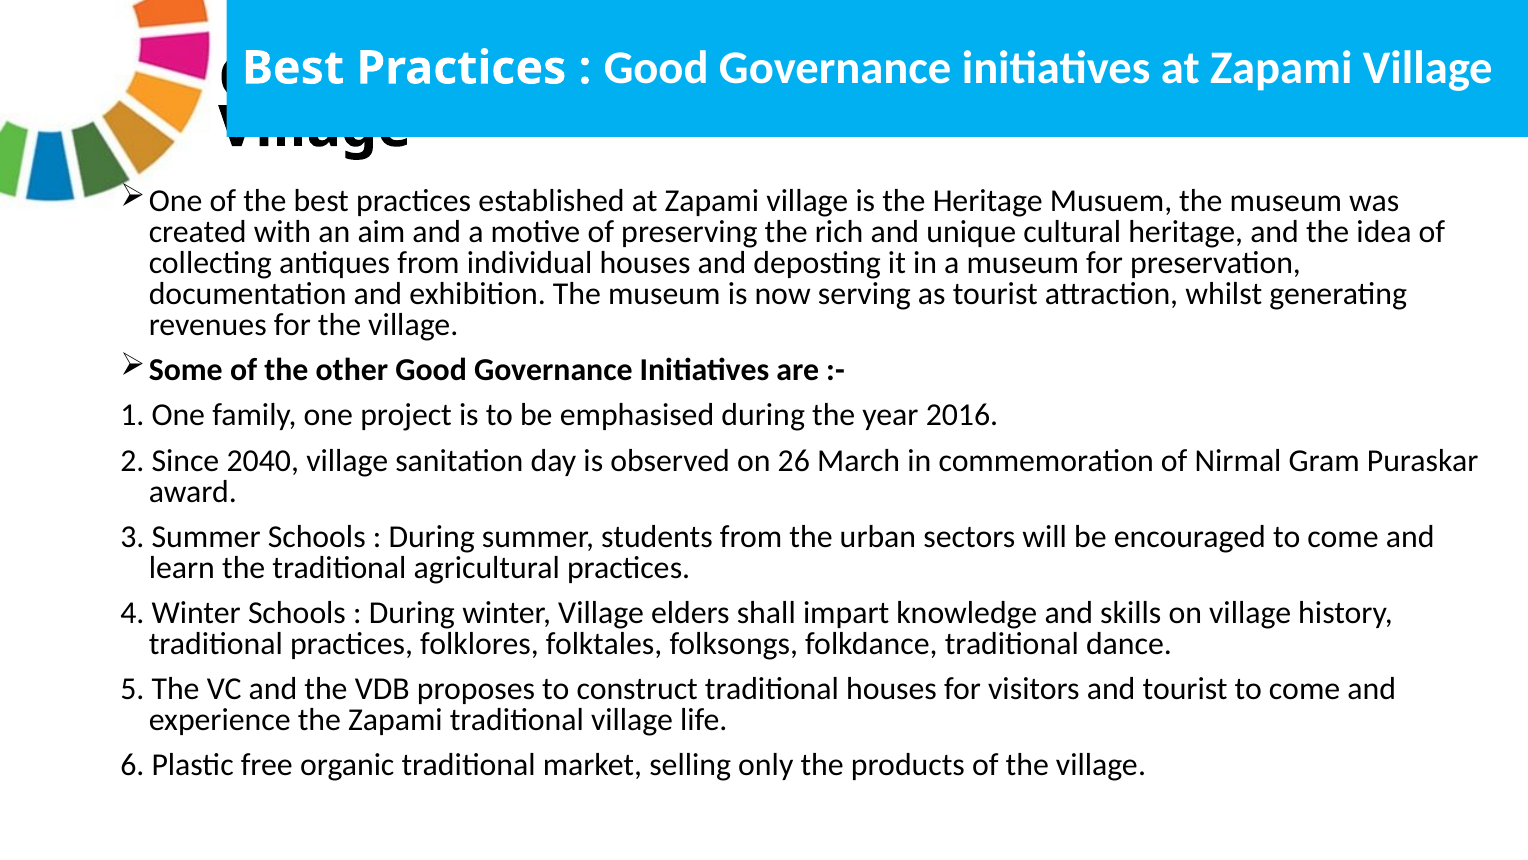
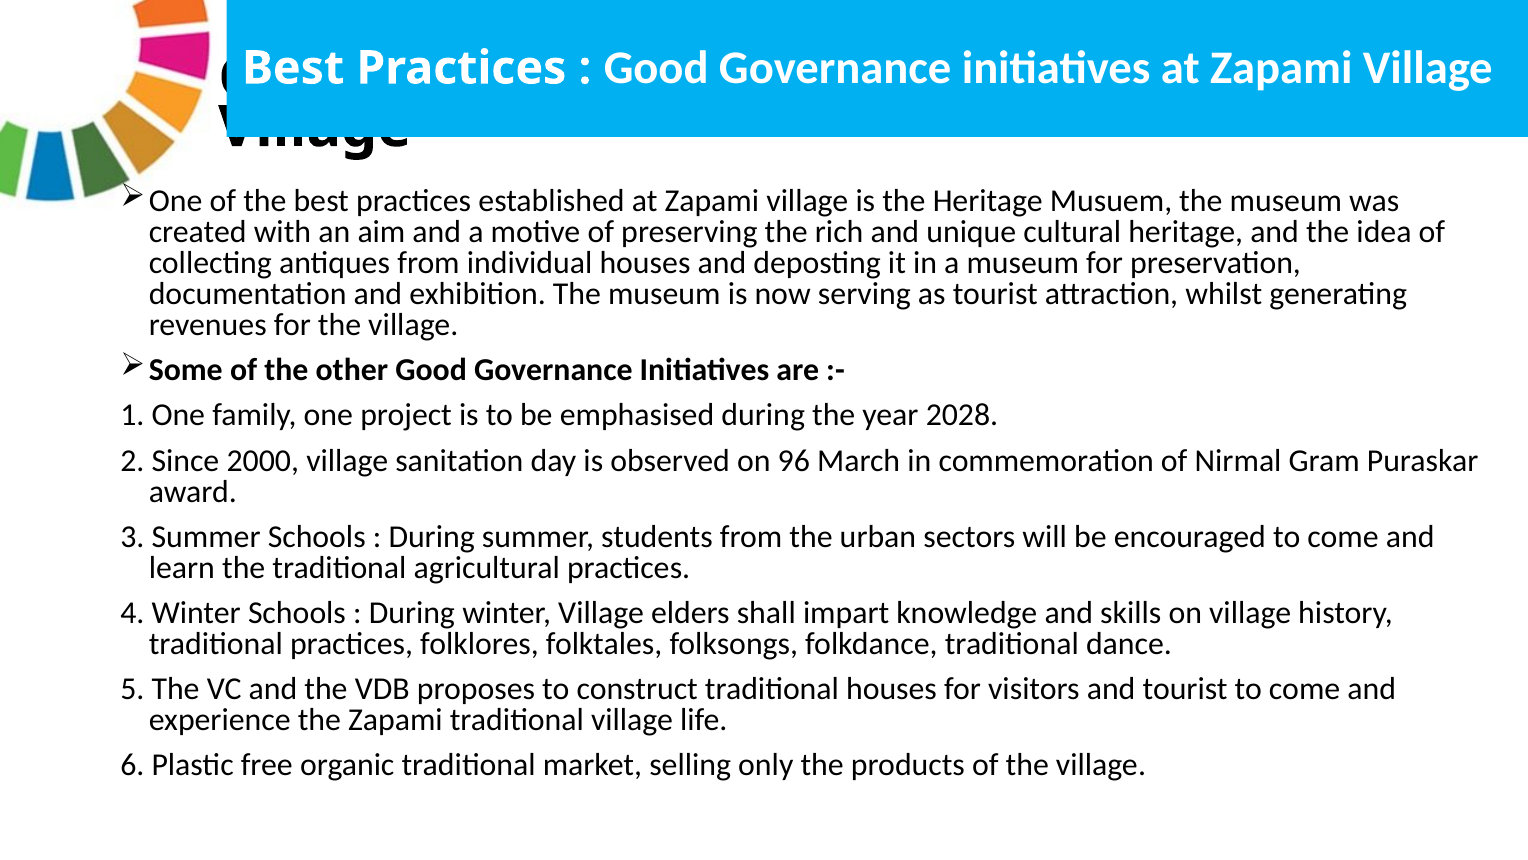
2016: 2016 -> 2028
2040: 2040 -> 2000
26: 26 -> 96
